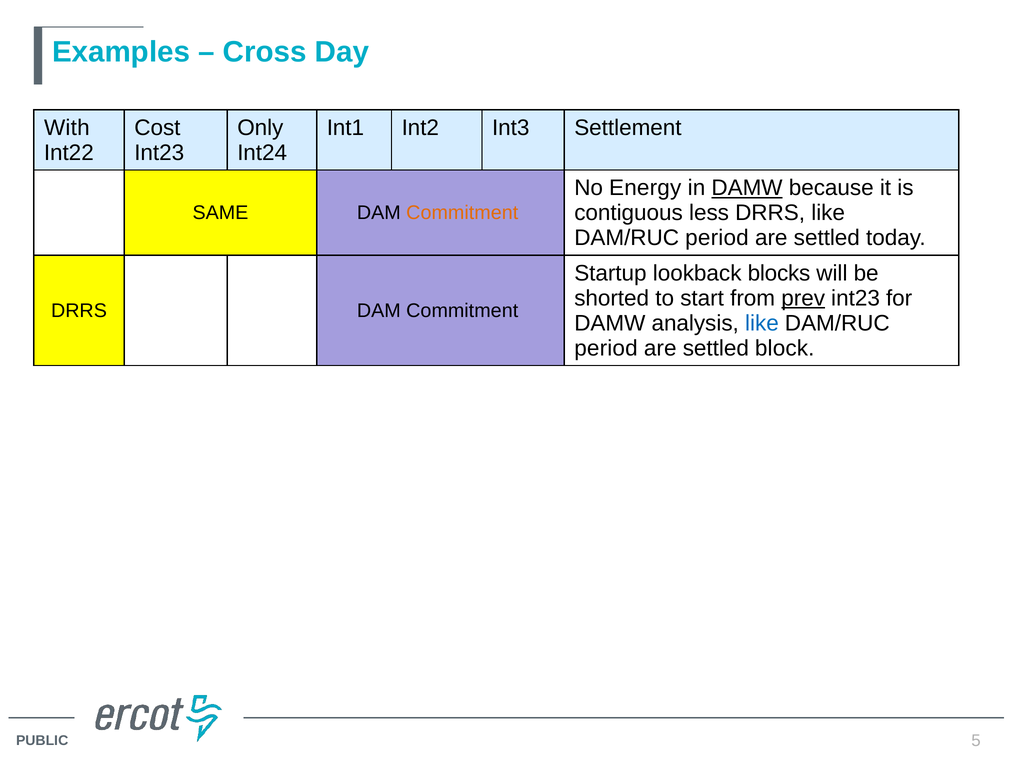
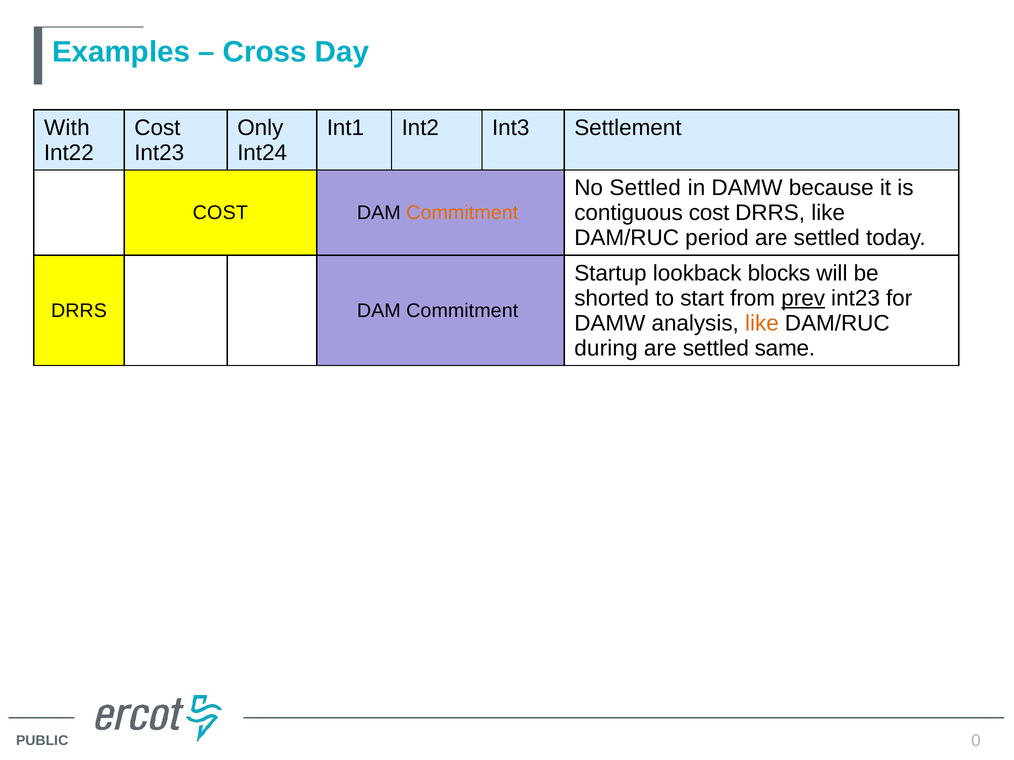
No Energy: Energy -> Settled
DAMW at (747, 188) underline: present -> none
contiguous less: less -> cost
SAME at (220, 213): SAME -> COST
like at (762, 323) colour: blue -> orange
period at (606, 348): period -> during
block: block -> same
5: 5 -> 0
